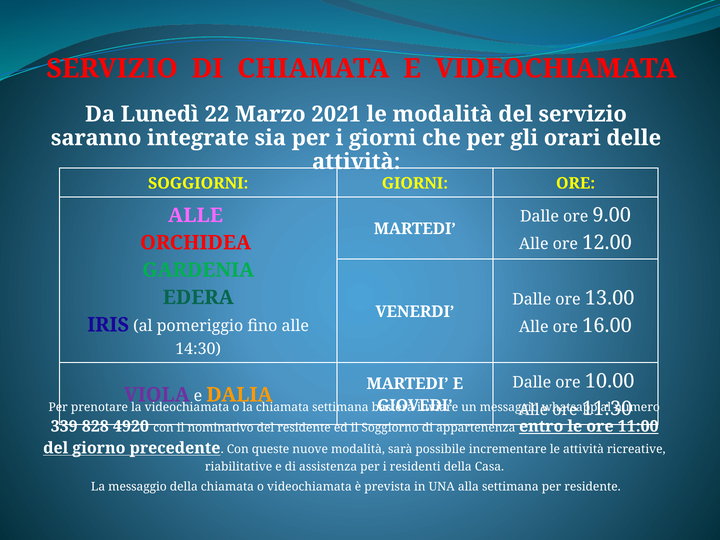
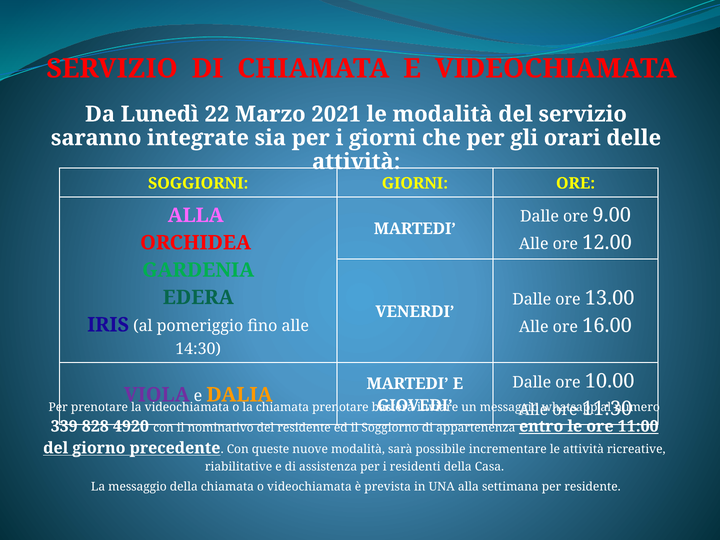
ALLE at (196, 215): ALLE -> ALLA
chiamata settimana: settimana -> prenotare
